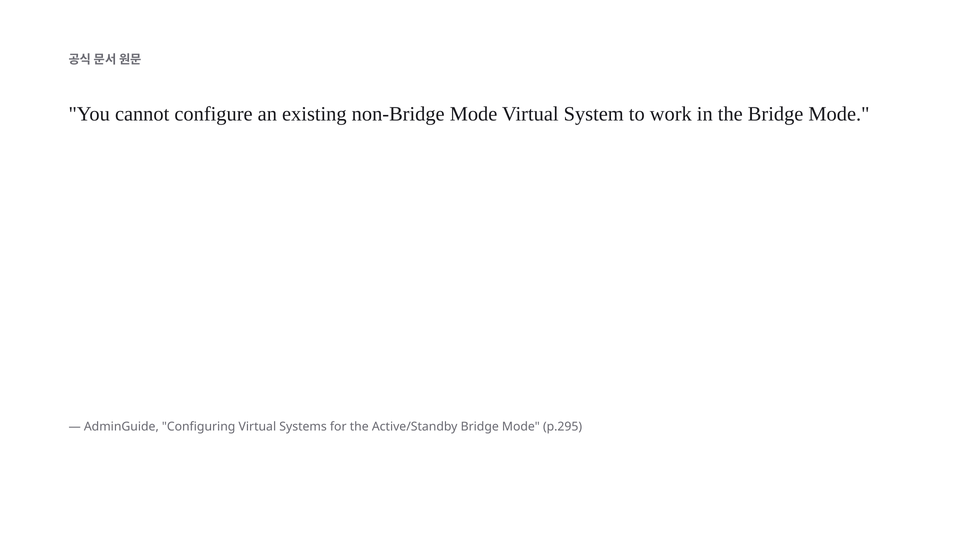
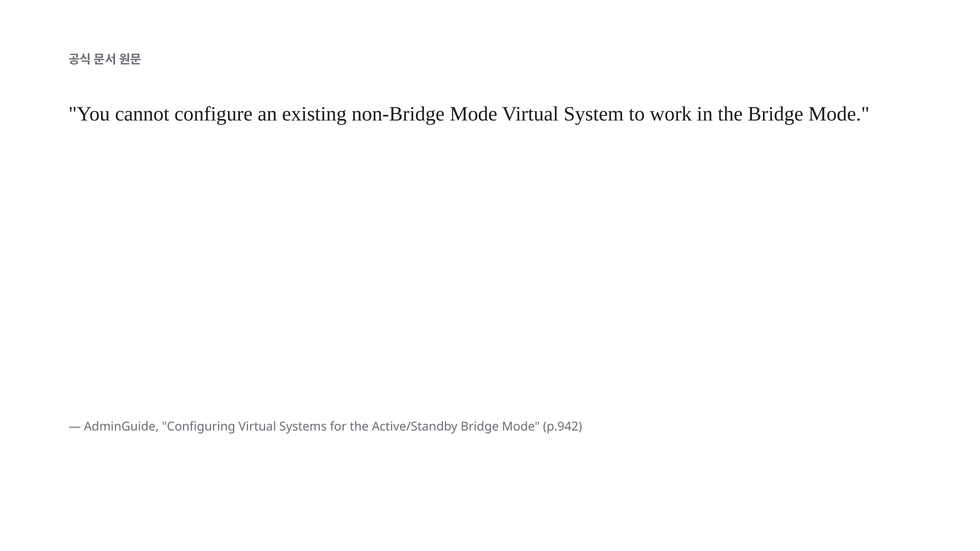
p.295: p.295 -> p.942
